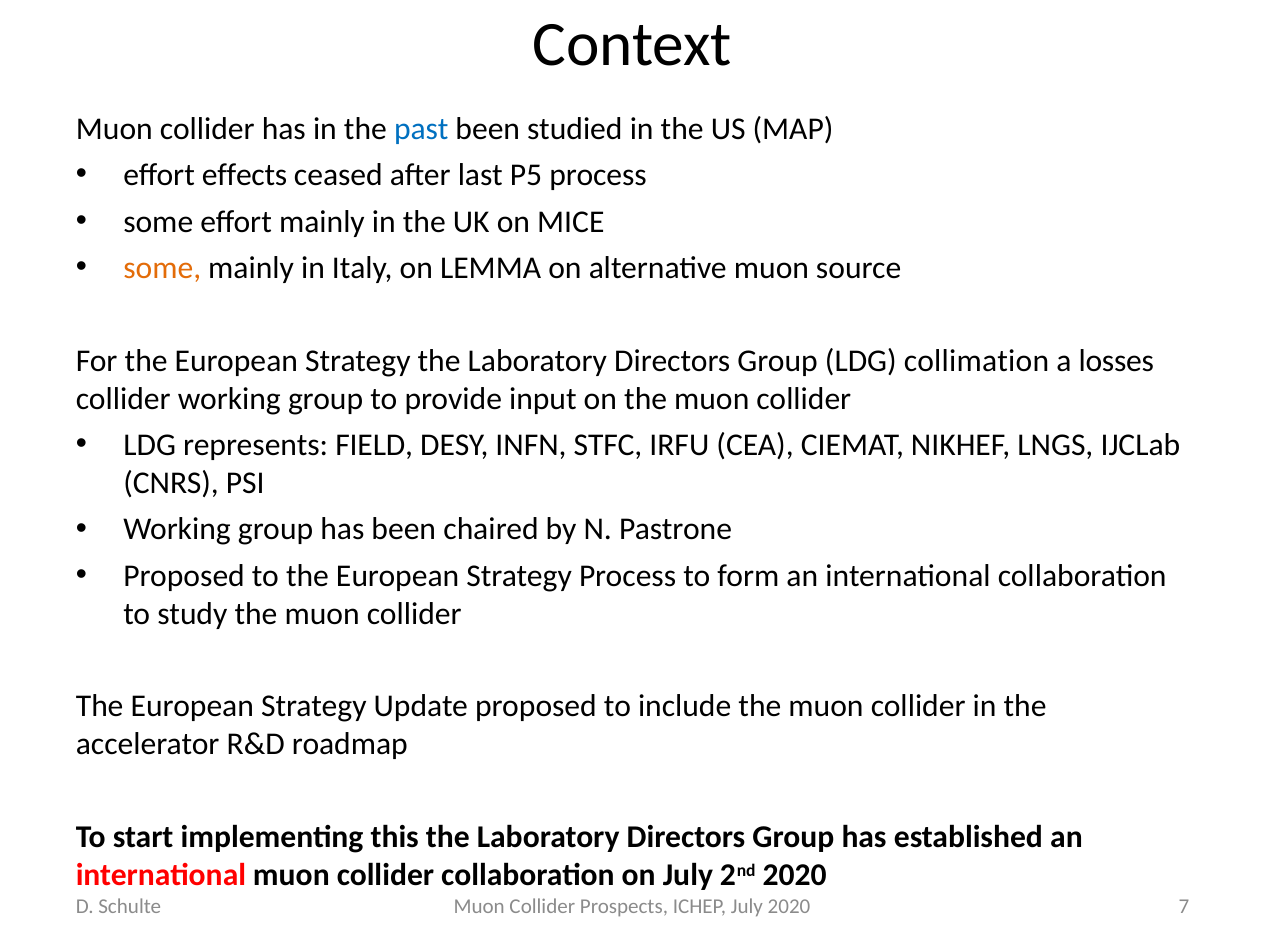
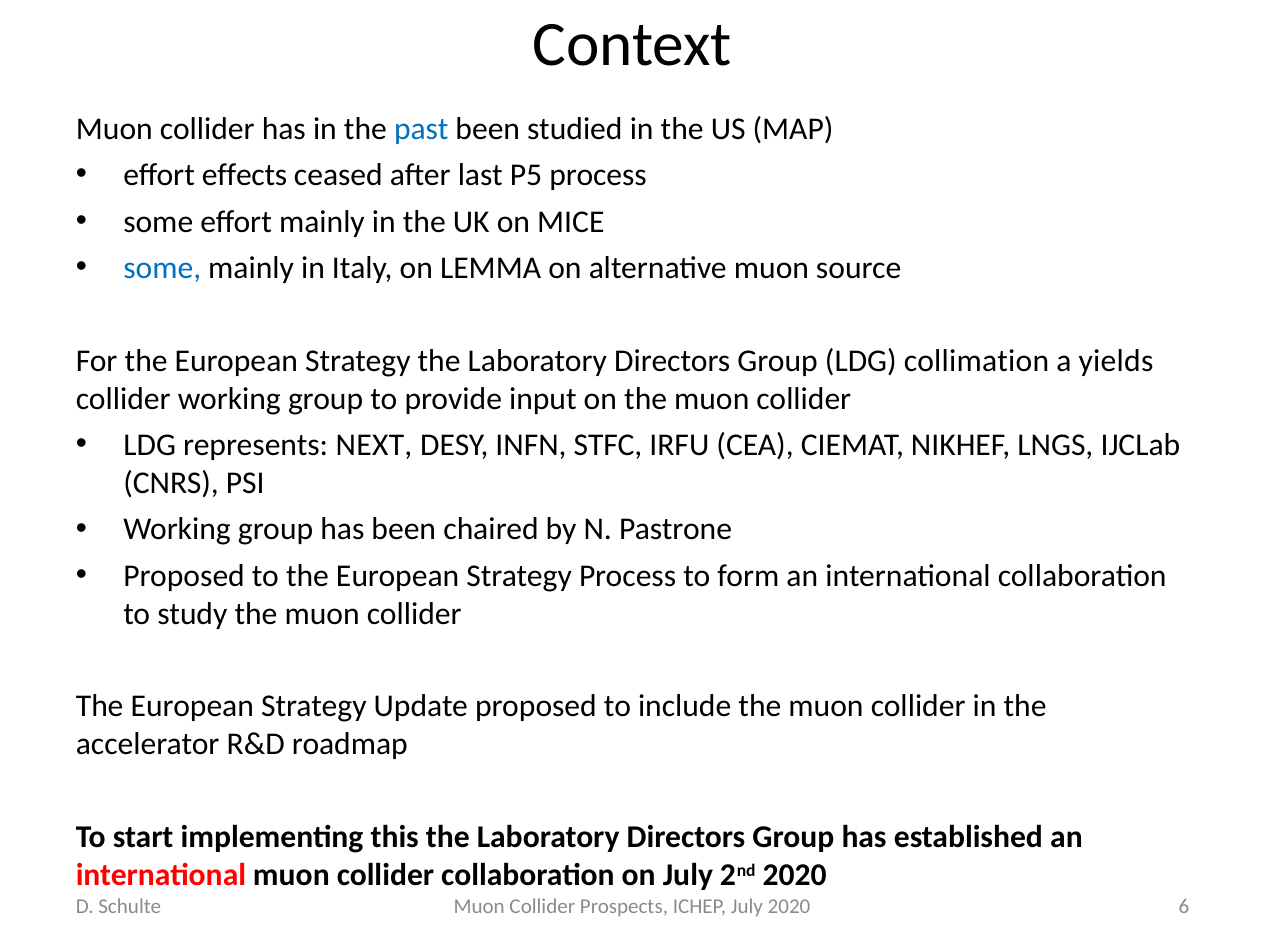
some at (162, 268) colour: orange -> blue
losses: losses -> yields
FIELD: FIELD -> NEXT
7: 7 -> 6
